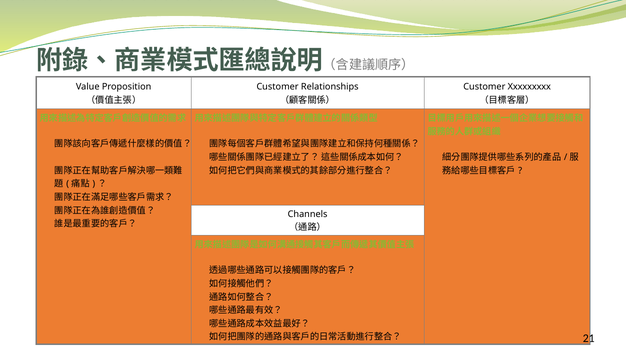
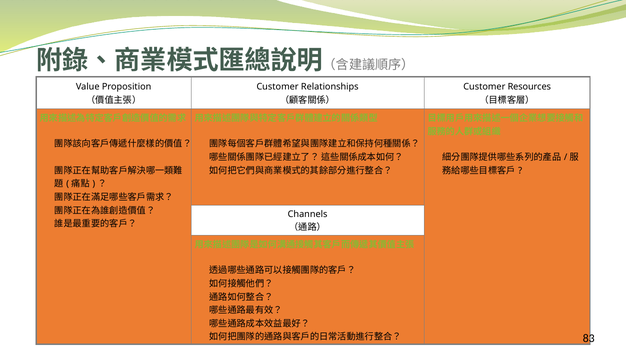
Xxxxxxxxx: Xxxxxxxxx -> Resources
21: 21 -> 83
